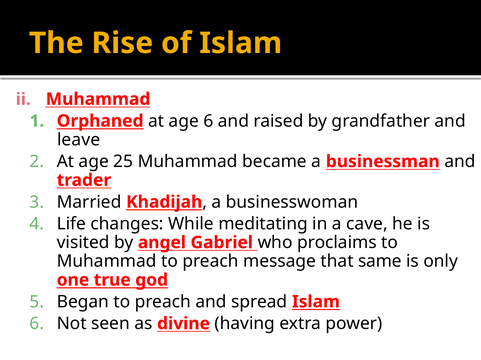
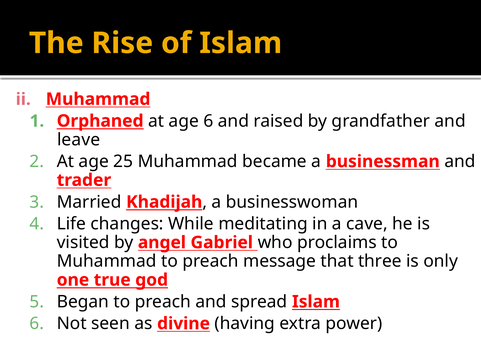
same: same -> three
